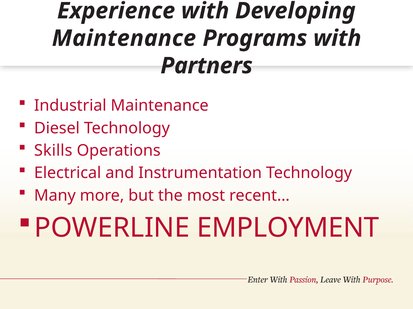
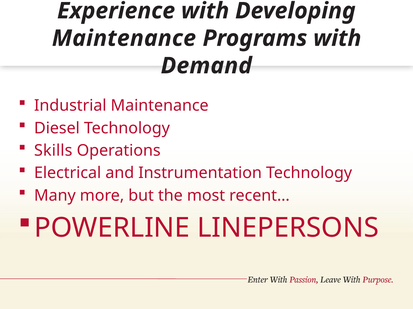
Partners: Partners -> Demand
EMPLOYMENT: EMPLOYMENT -> LINEPERSONS
